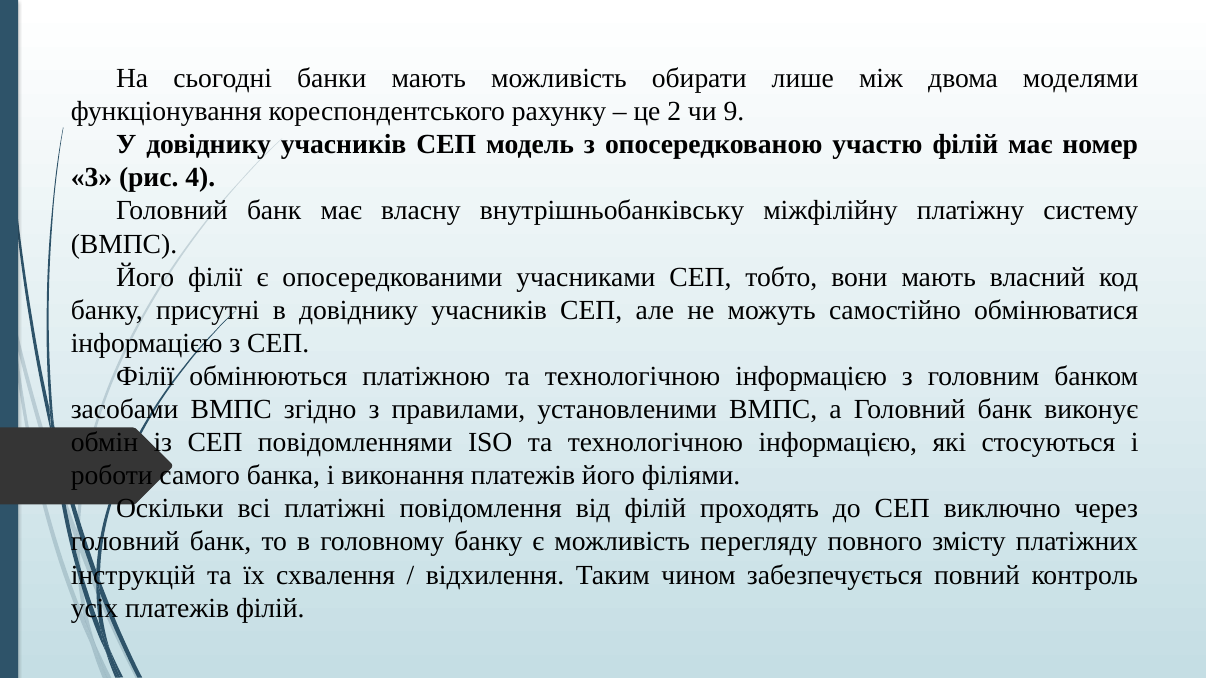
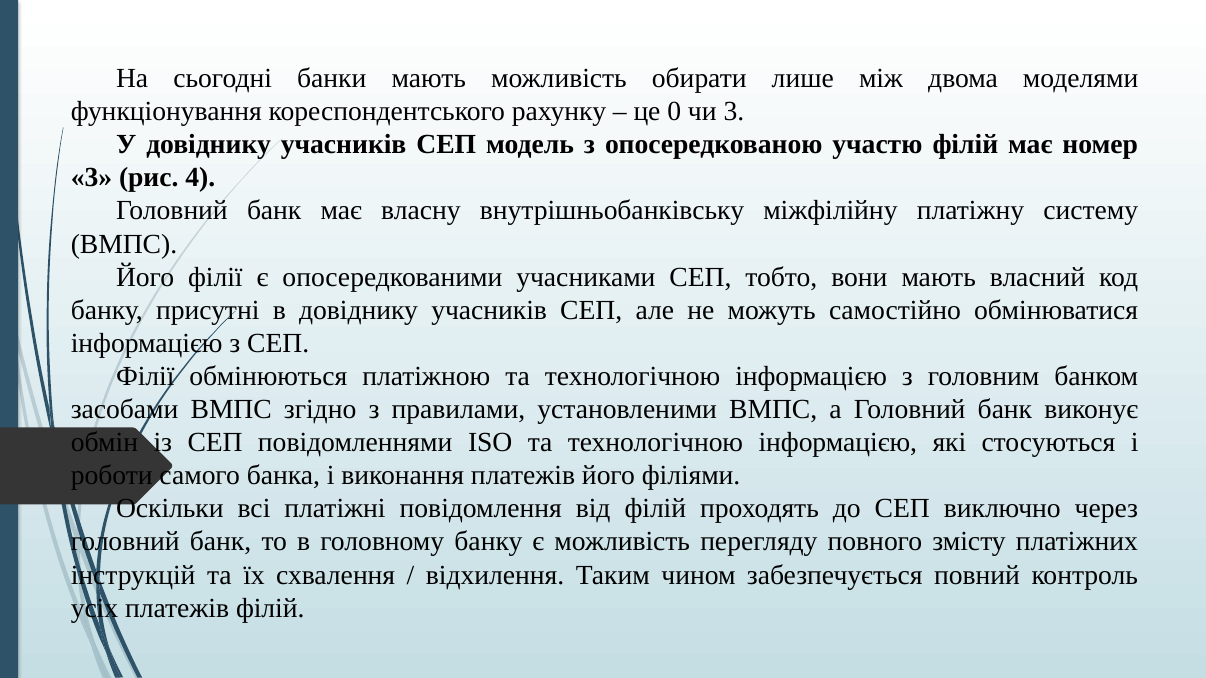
2: 2 -> 0
чи 9: 9 -> 3
